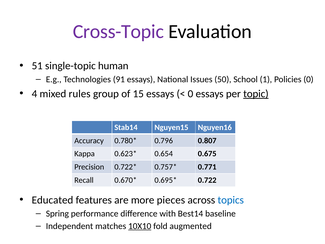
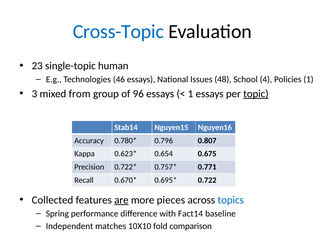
Cross-Topic colour: purple -> blue
51: 51 -> 23
91: 91 -> 46
50: 50 -> 48
1: 1 -> 4
Policies 0: 0 -> 1
4: 4 -> 3
rules: rules -> from
15: 15 -> 96
0 at (190, 94): 0 -> 1
Educated: Educated -> Collected
are underline: none -> present
Best14: Best14 -> Fact14
10X10 underline: present -> none
augmented: augmented -> comparison
